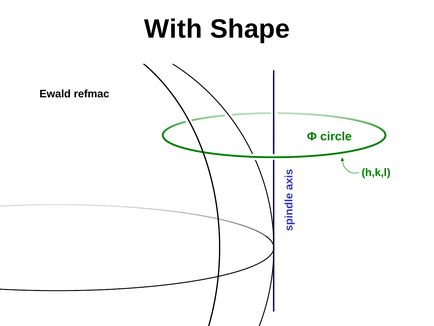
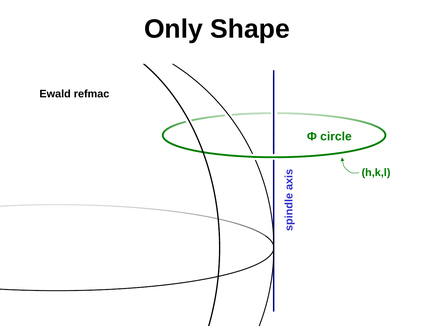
With: With -> Only
